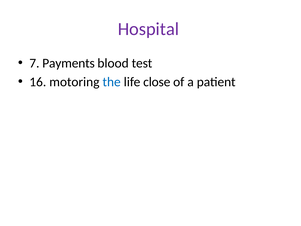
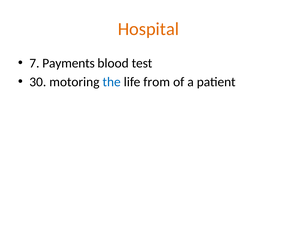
Hospital colour: purple -> orange
16: 16 -> 30
close: close -> from
